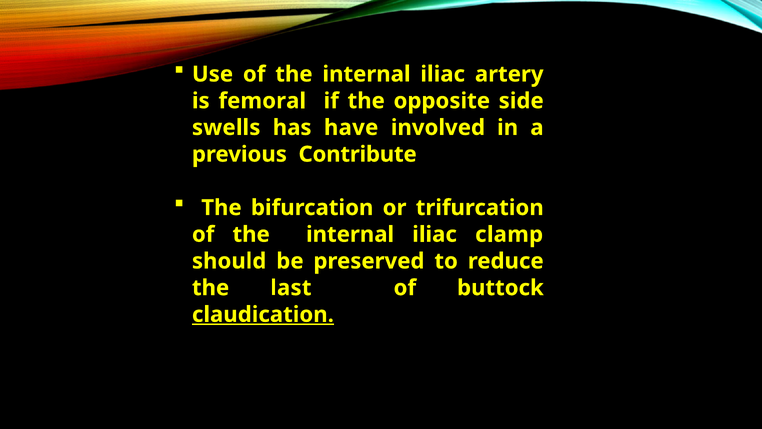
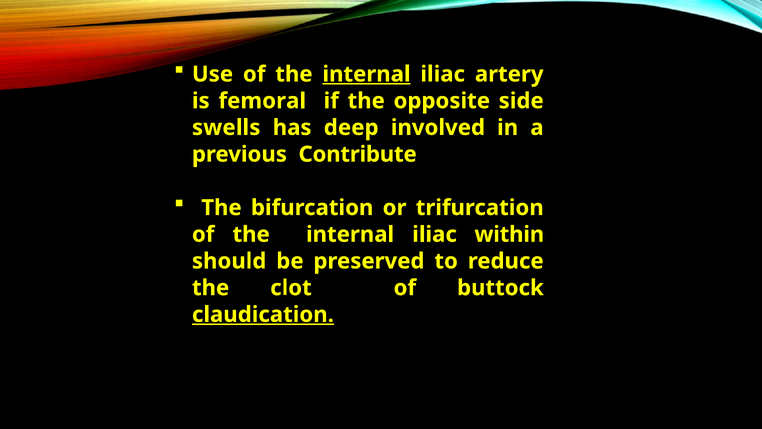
internal at (366, 74) underline: none -> present
have: have -> deep
clamp: clamp -> within
last: last -> clot
